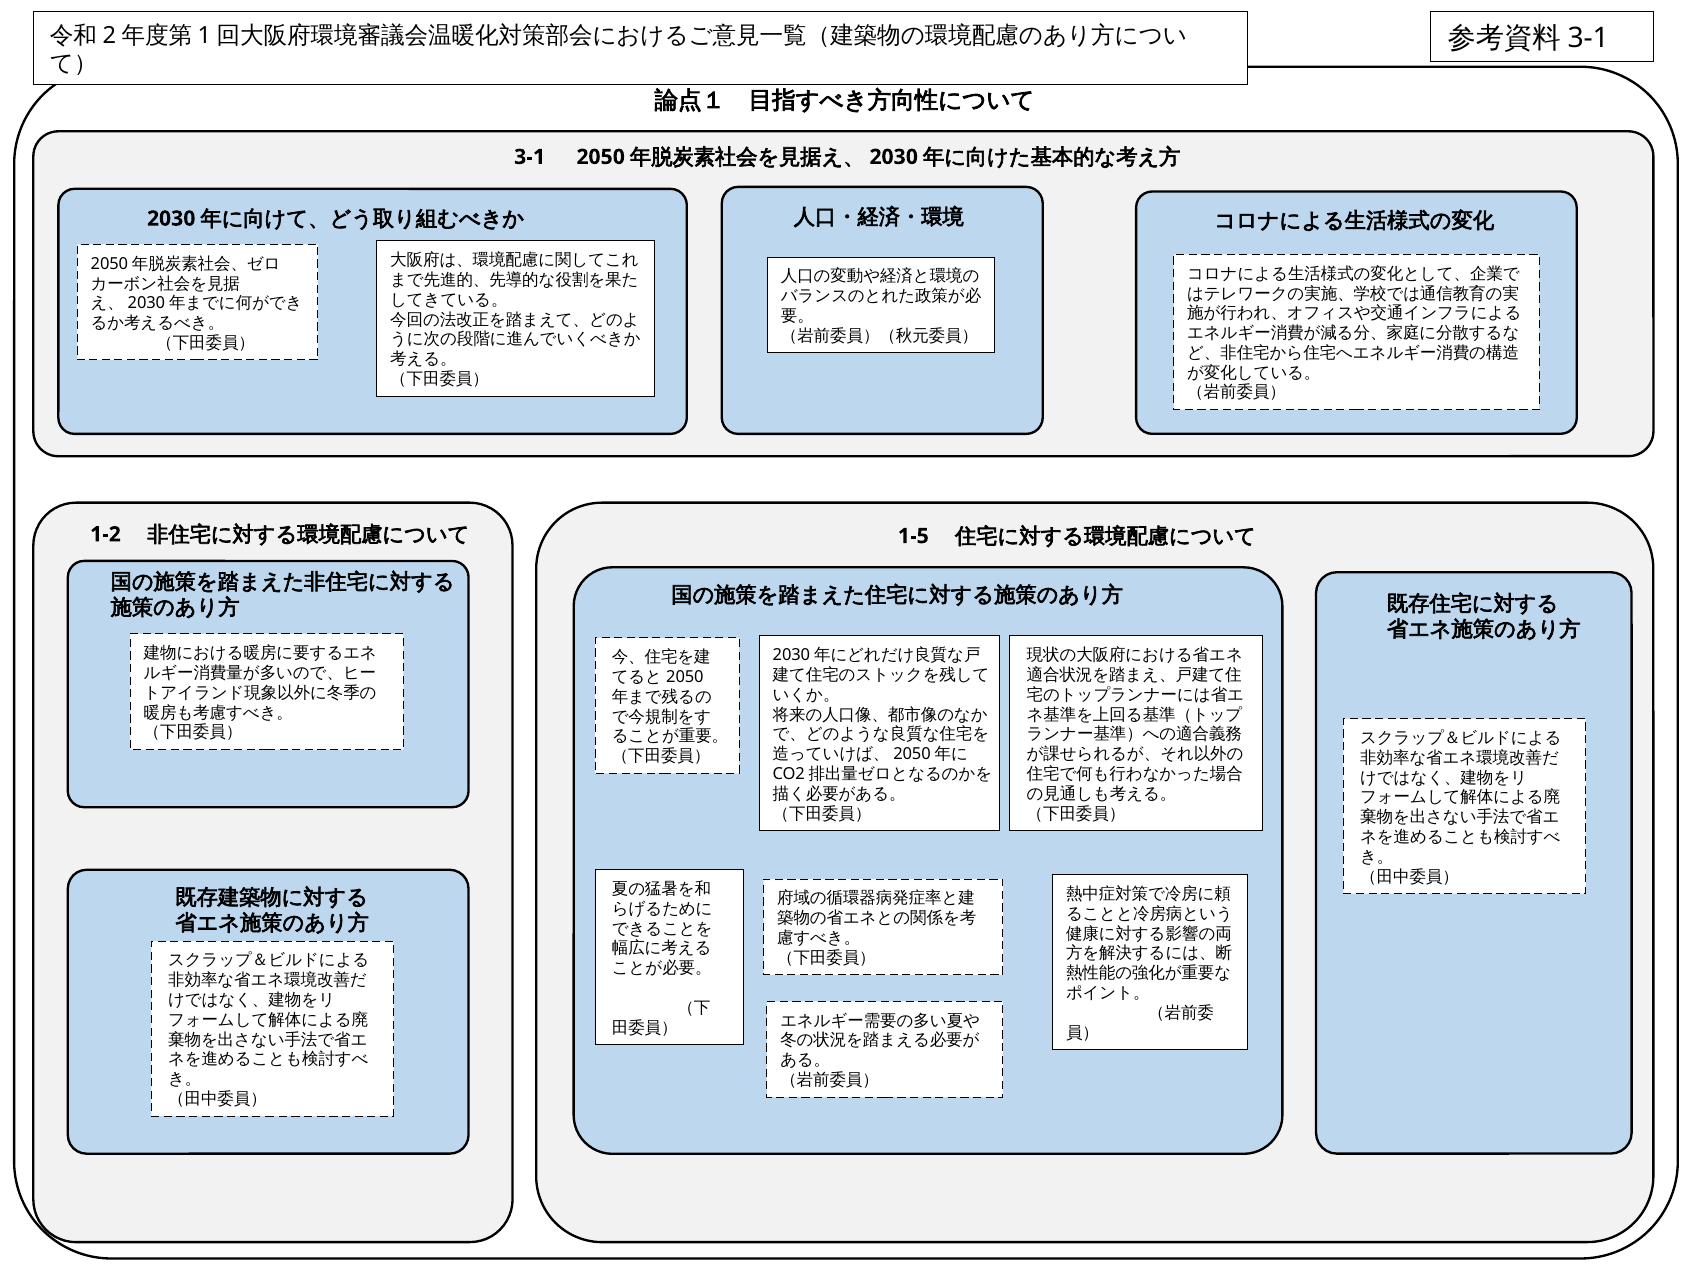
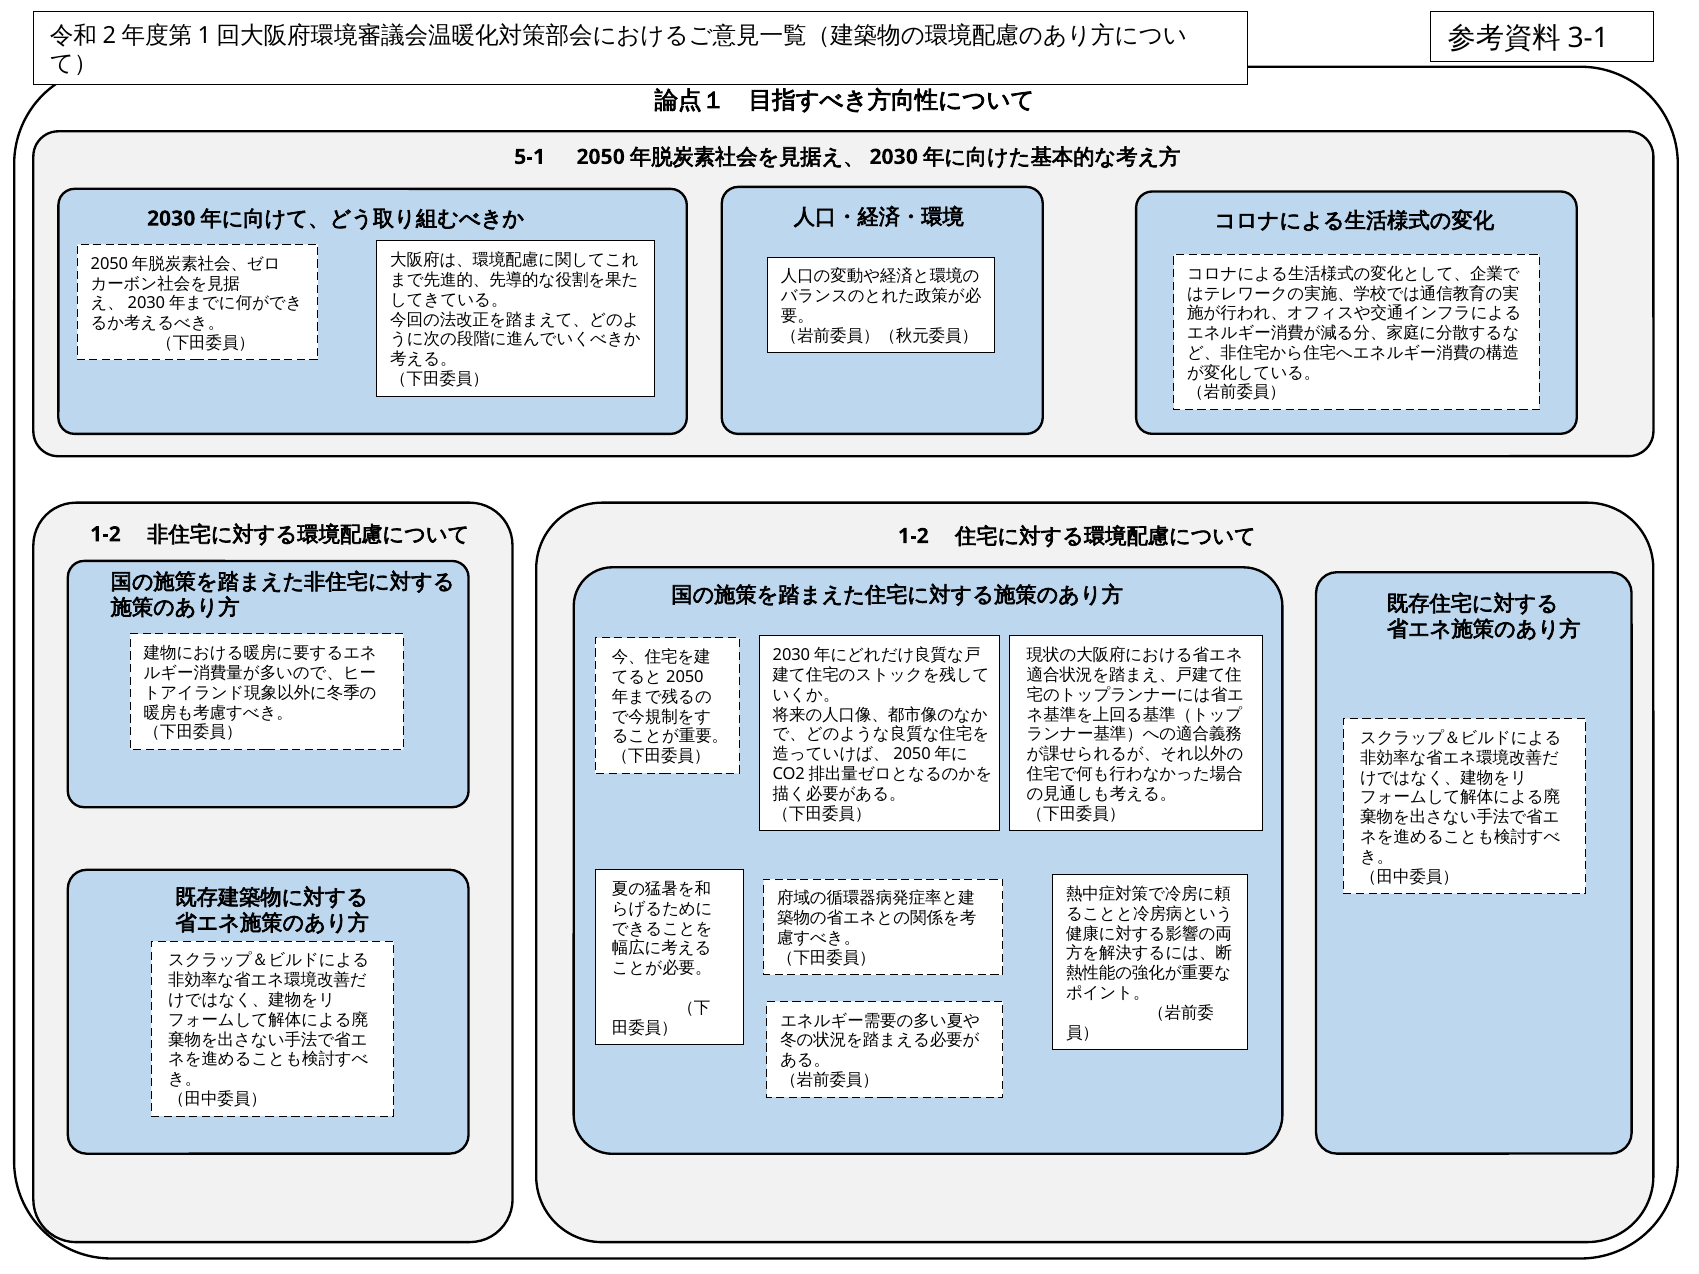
3-1: 3-1 -> 5-1
1-5 at (913, 536): 1-5 -> 1-2
